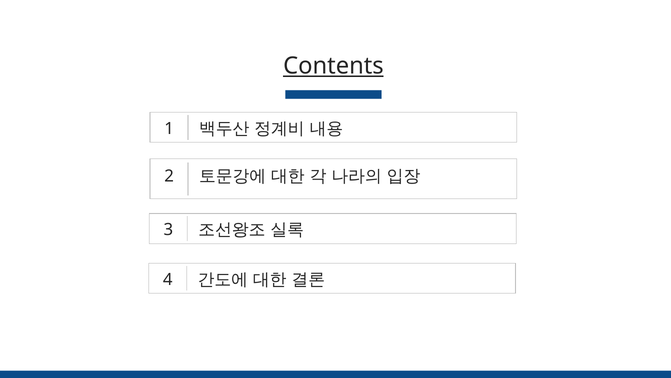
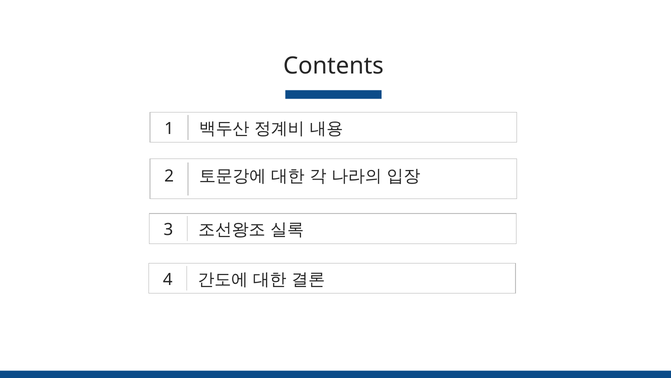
Contents underline: present -> none
